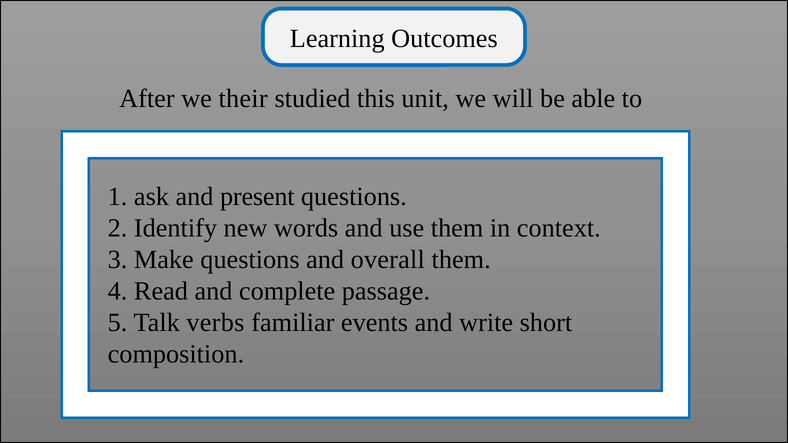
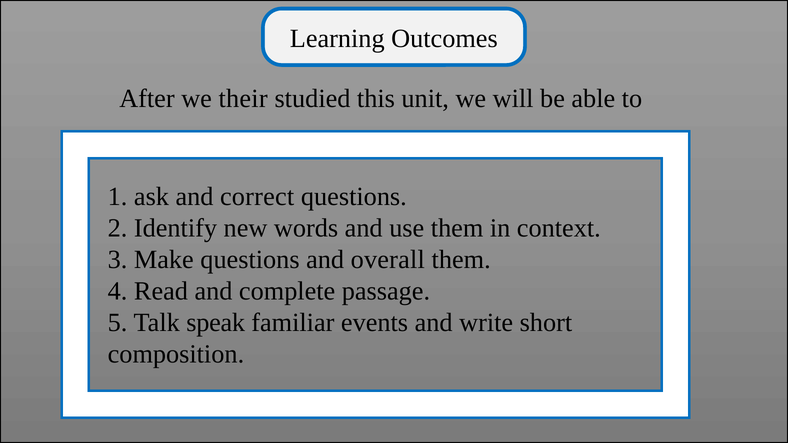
present: present -> correct
verbs: verbs -> speak
